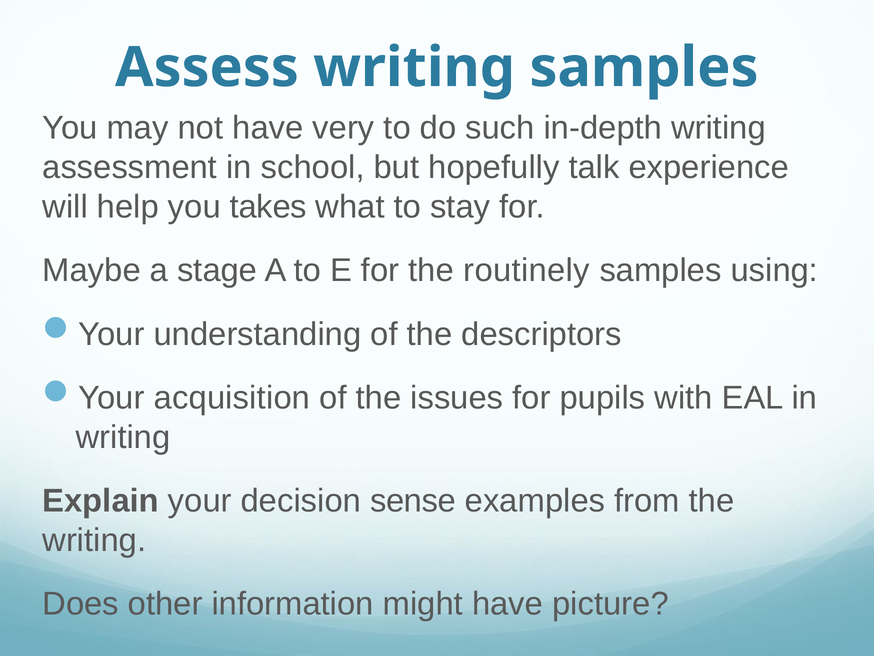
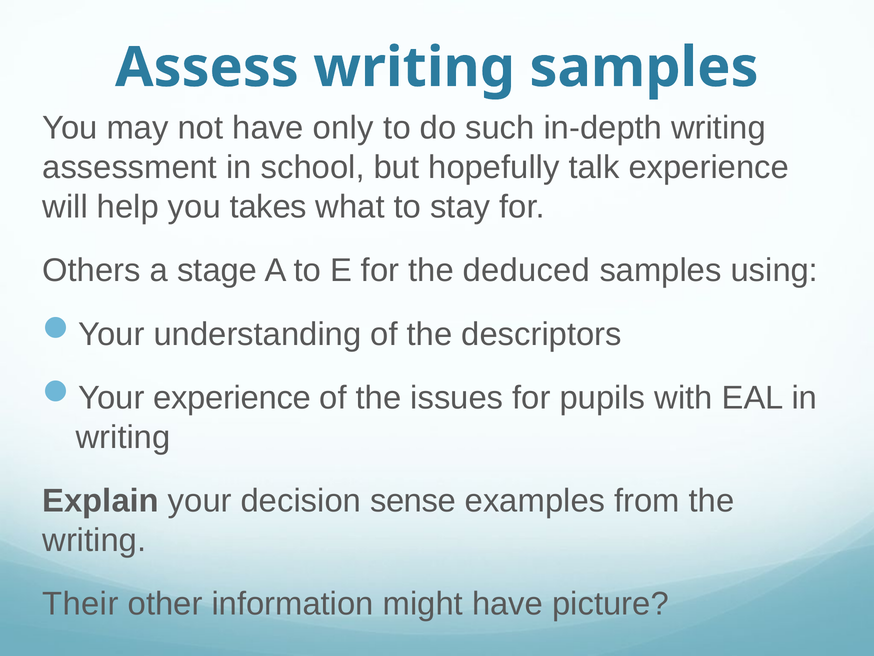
very: very -> only
Maybe: Maybe -> Others
routinely: routinely -> deduced
Your acquisition: acquisition -> experience
Does: Does -> Their
